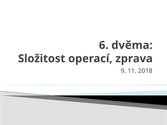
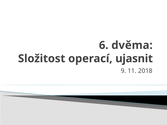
zprava: zprava -> ujasnit
